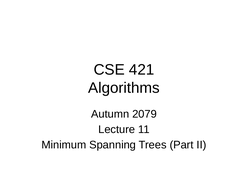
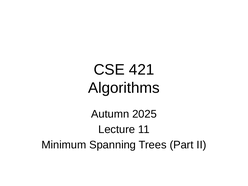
2079: 2079 -> 2025
